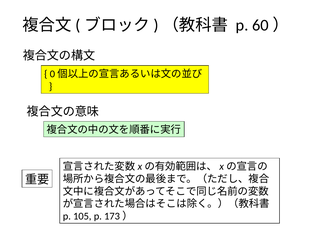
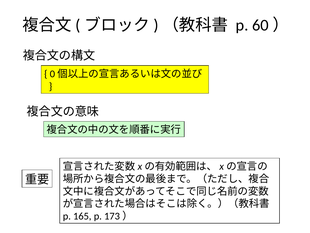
105: 105 -> 165
